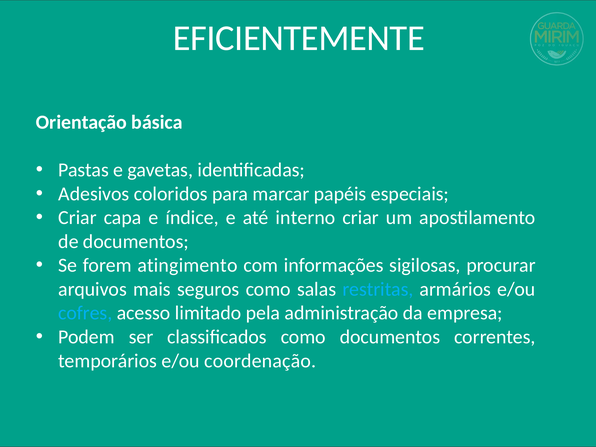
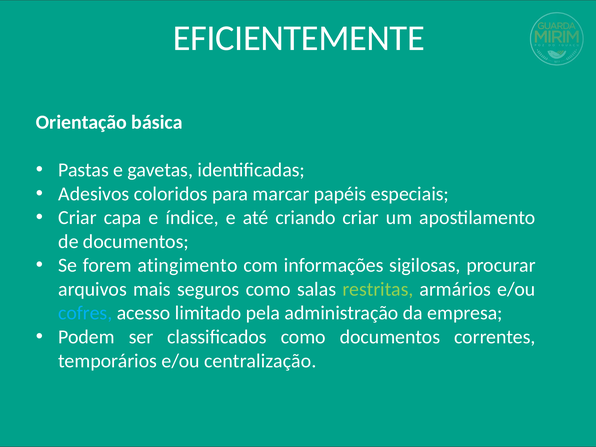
interno: interno -> criando
restritas colour: light blue -> light green
coordenação: coordenação -> centralização
